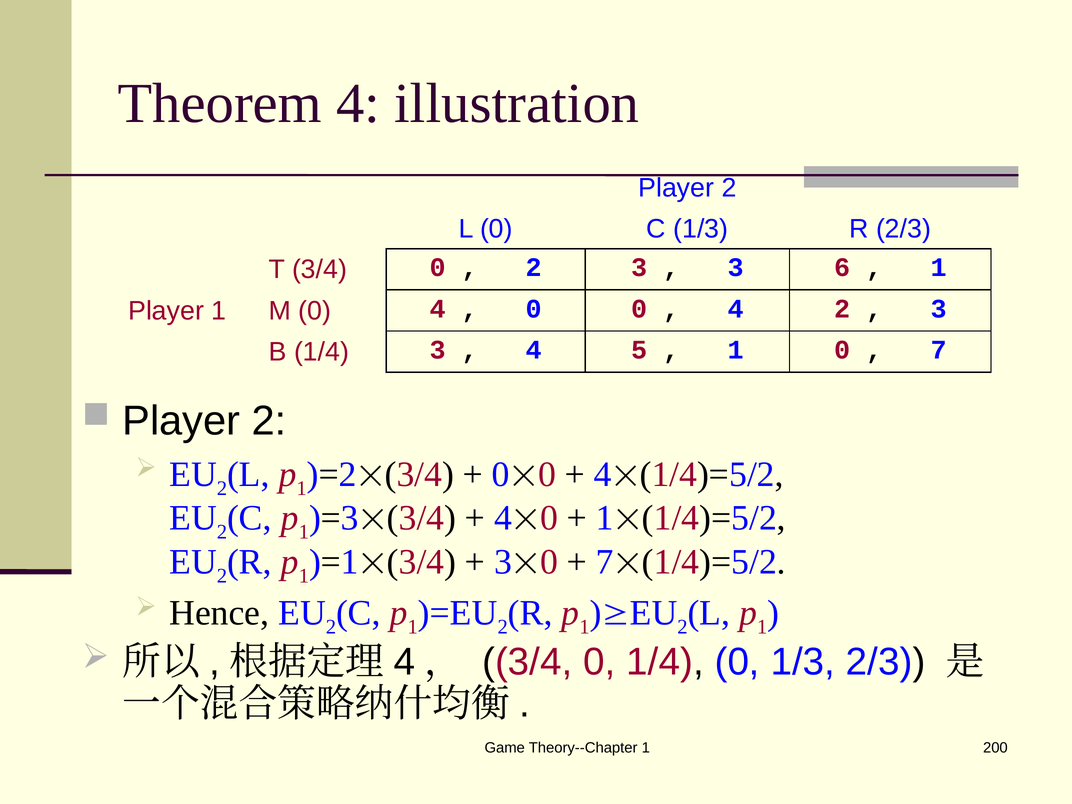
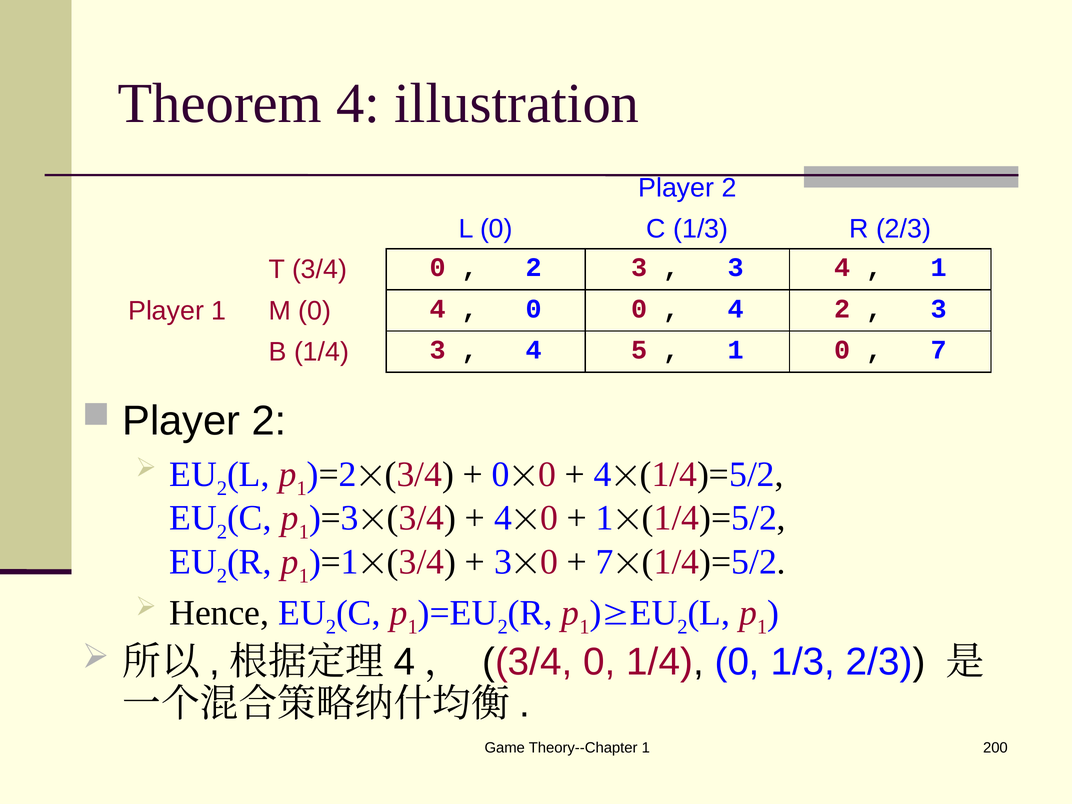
3 6: 6 -> 4
